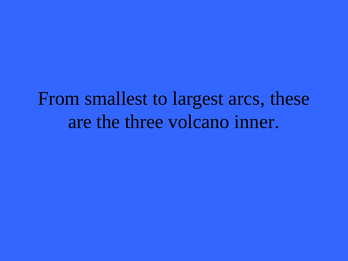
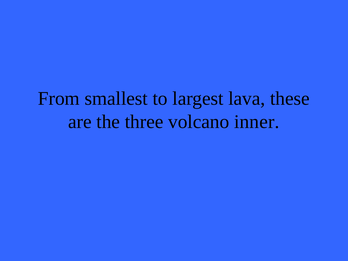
arcs: arcs -> lava
